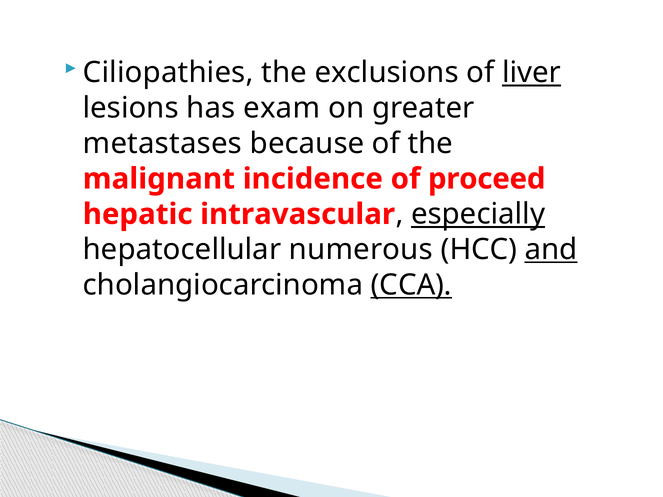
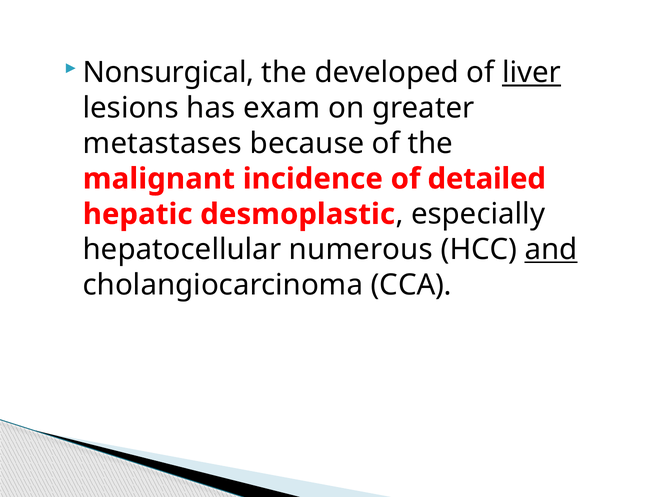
Ciliopathies: Ciliopathies -> Nonsurgical
exclusions: exclusions -> developed
proceed: proceed -> detailed
intravascular: intravascular -> desmoplastic
especially underline: present -> none
CCA underline: present -> none
